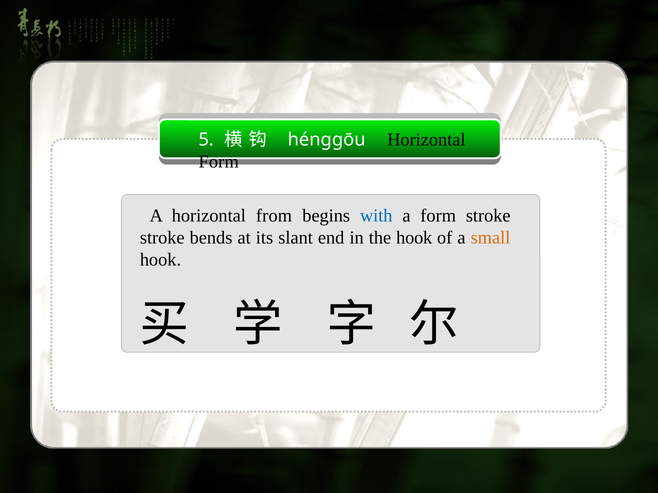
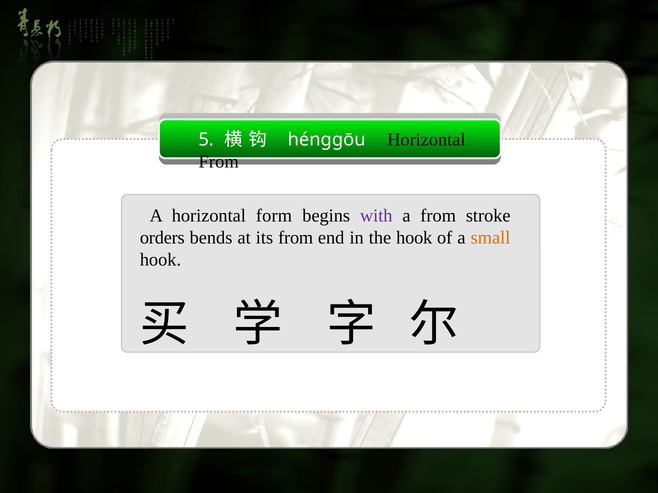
Form at (219, 162): Form -> From
from: from -> form
with colour: blue -> purple
a form: form -> from
stroke at (162, 238): stroke -> orders
its slant: slant -> from
